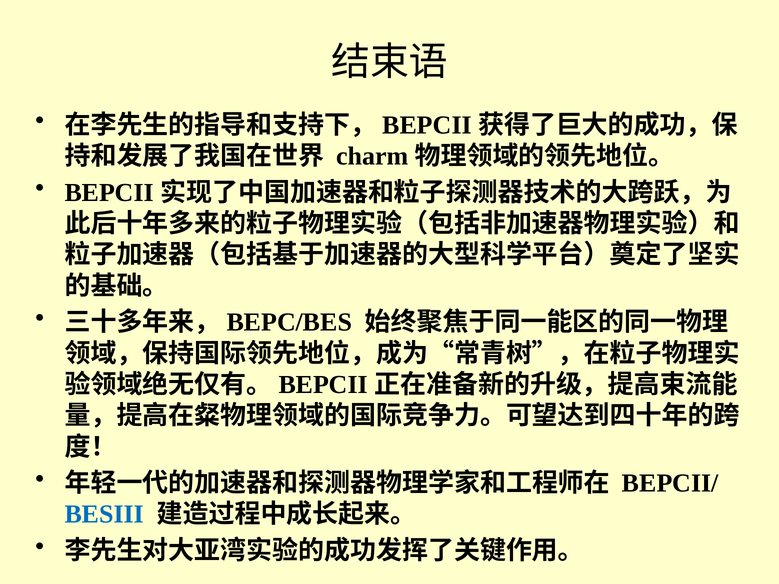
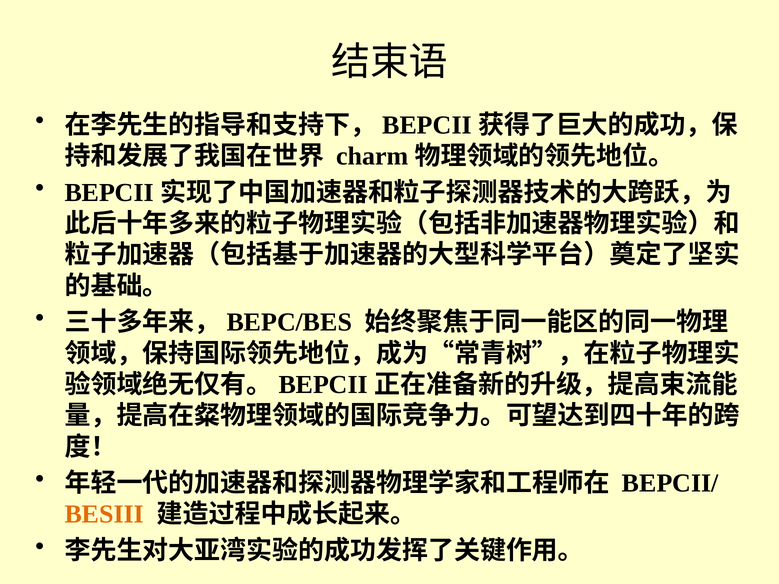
BESIII colour: blue -> orange
